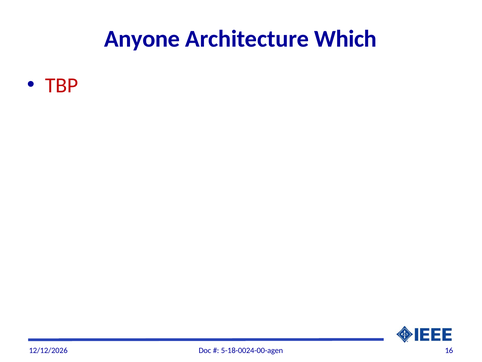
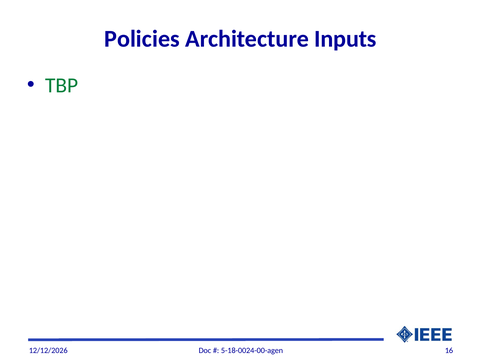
Anyone: Anyone -> Policies
Which: Which -> Inputs
TBP colour: red -> green
